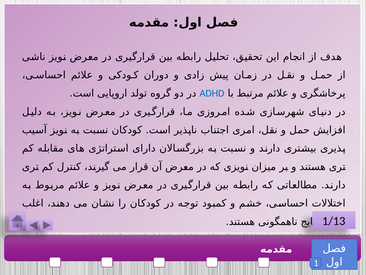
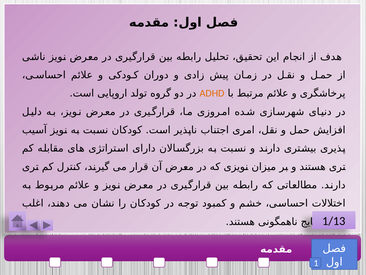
ADHD colour: blue -> orange
